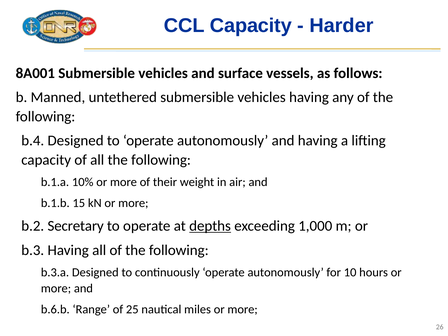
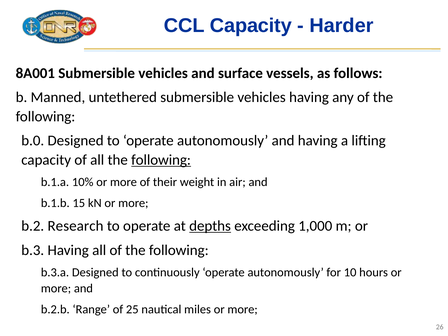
b.4: b.4 -> b.0
following at (161, 160) underline: none -> present
Secretary: Secretary -> Research
b.6.b: b.6.b -> b.2.b
